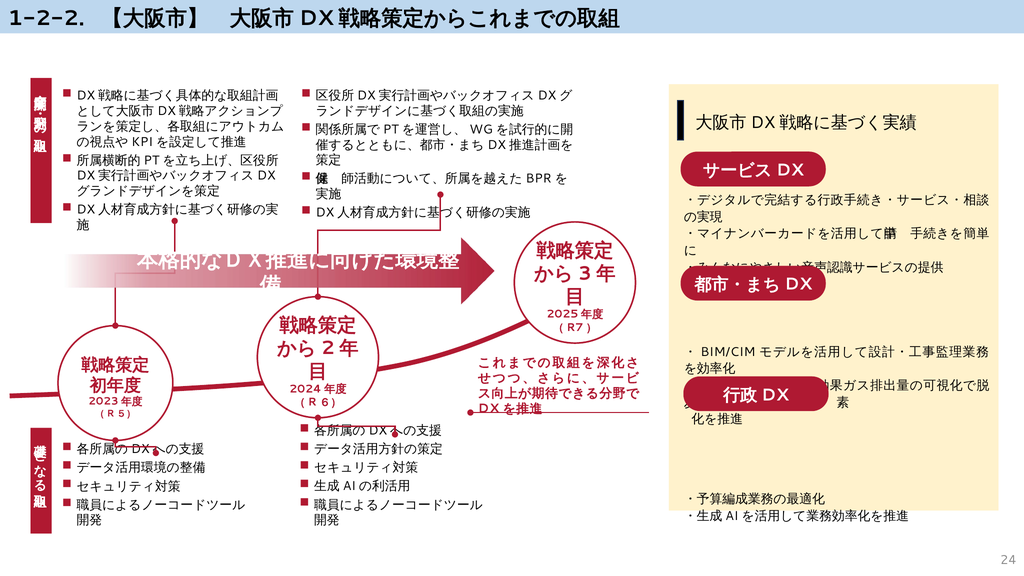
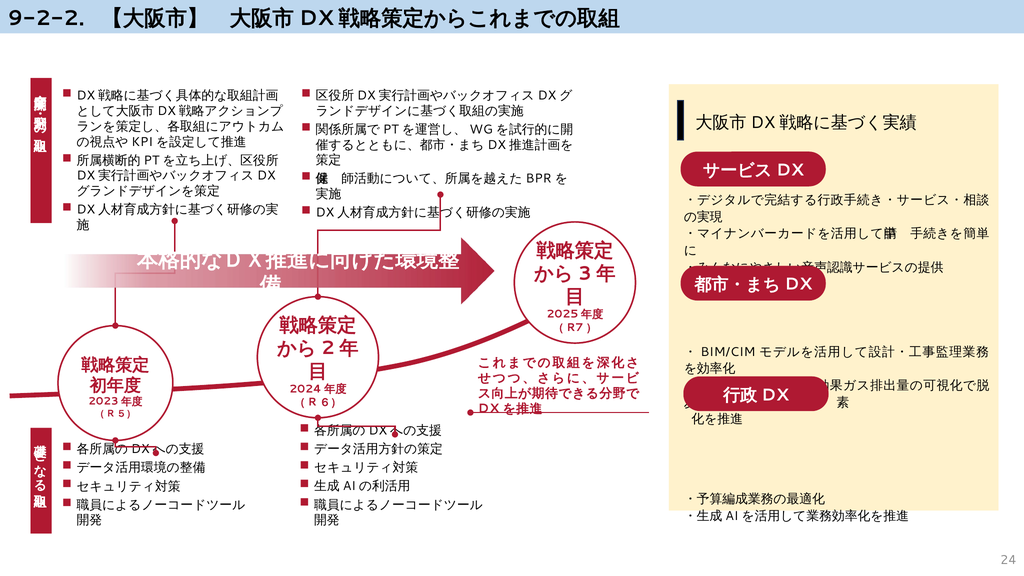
1-2-2: 1-2-2 -> 9-2-2
